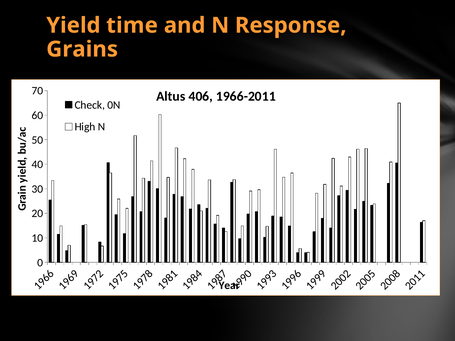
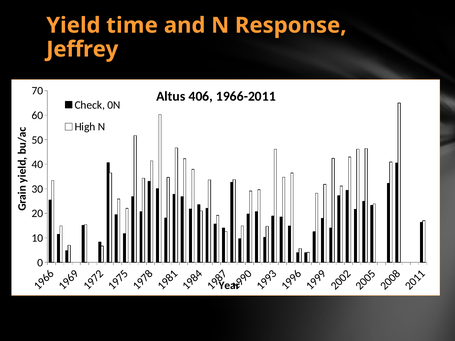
Grains: Grains -> Jeffrey
